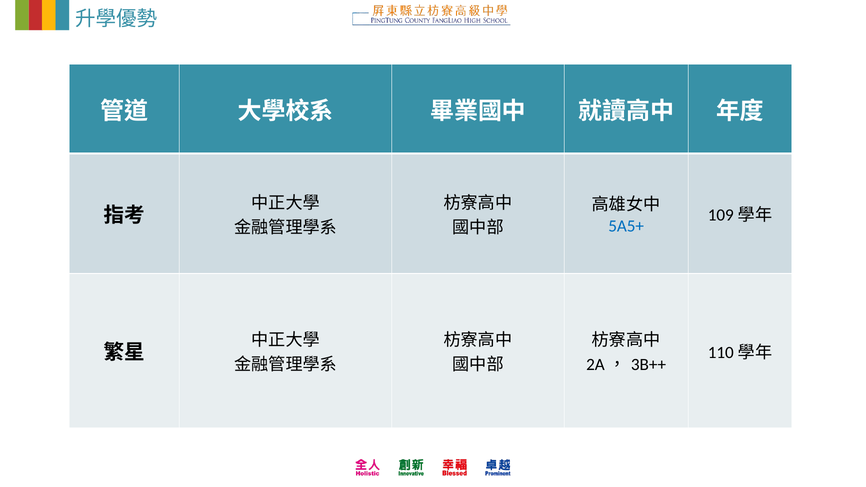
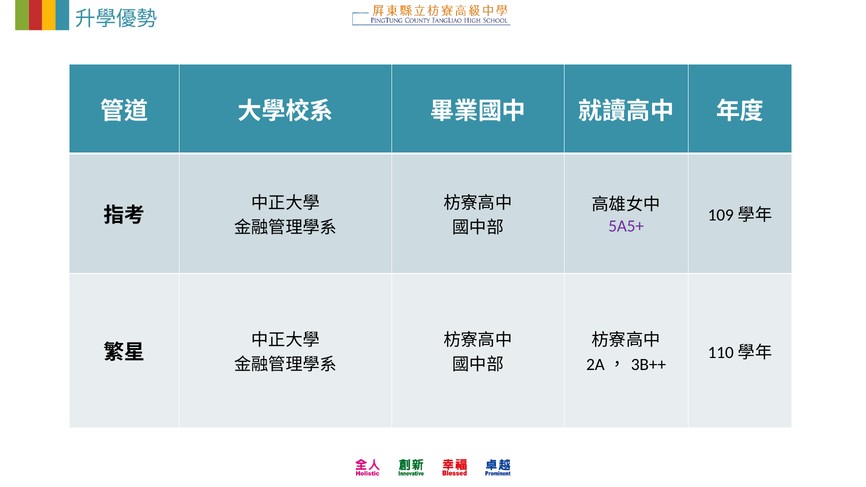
5A5+ colour: blue -> purple
